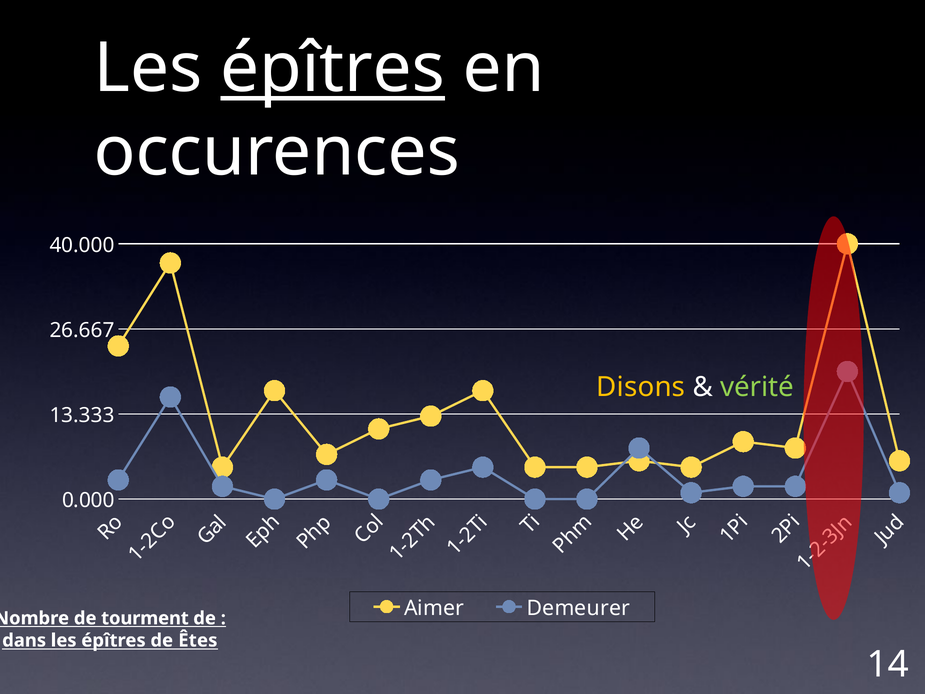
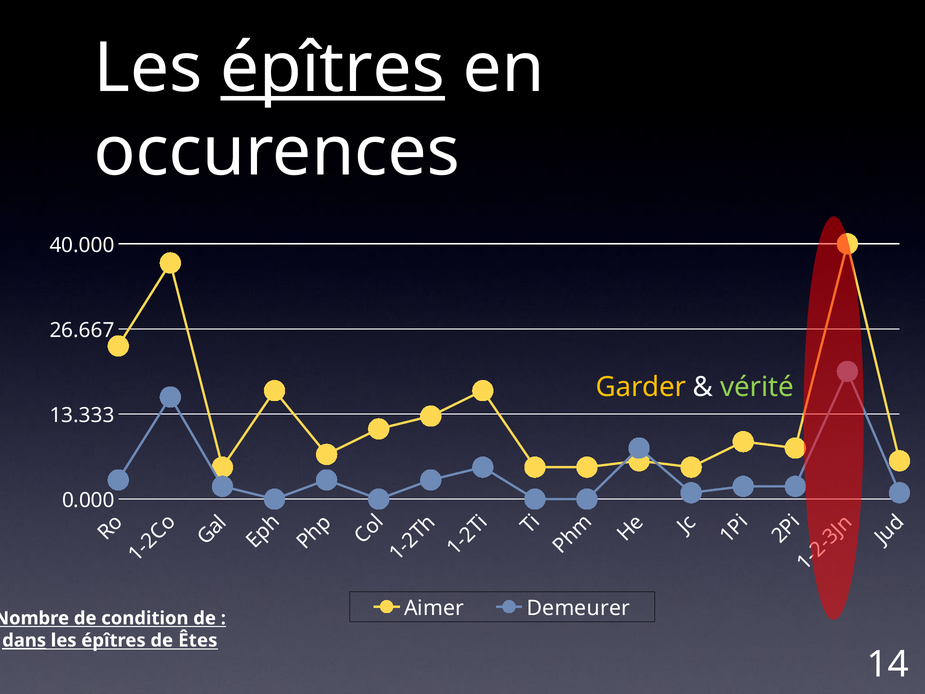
Disons: Disons -> Garder
tourment: tourment -> condition
dans underline: none -> present
